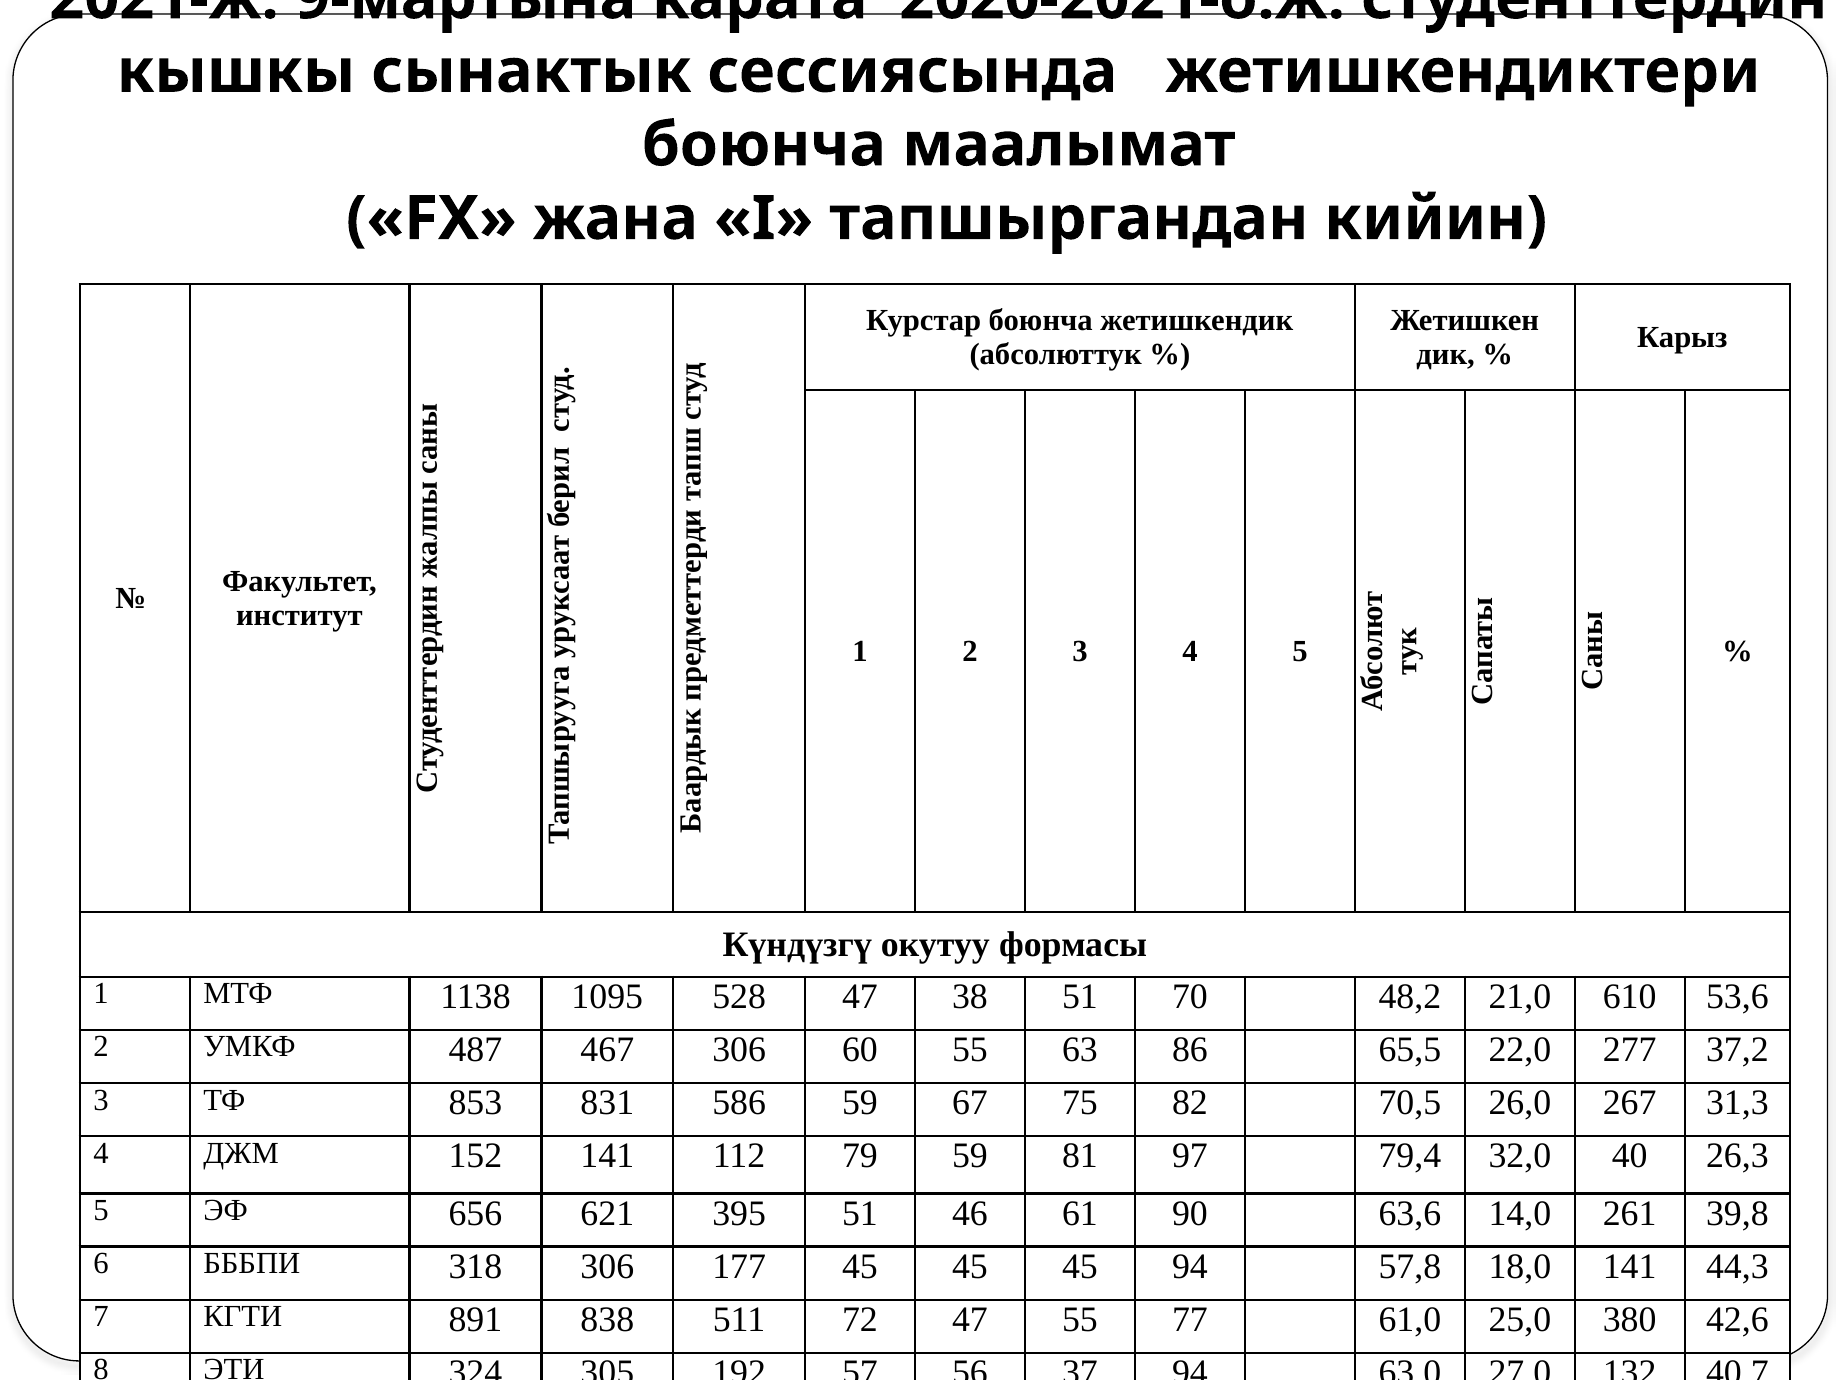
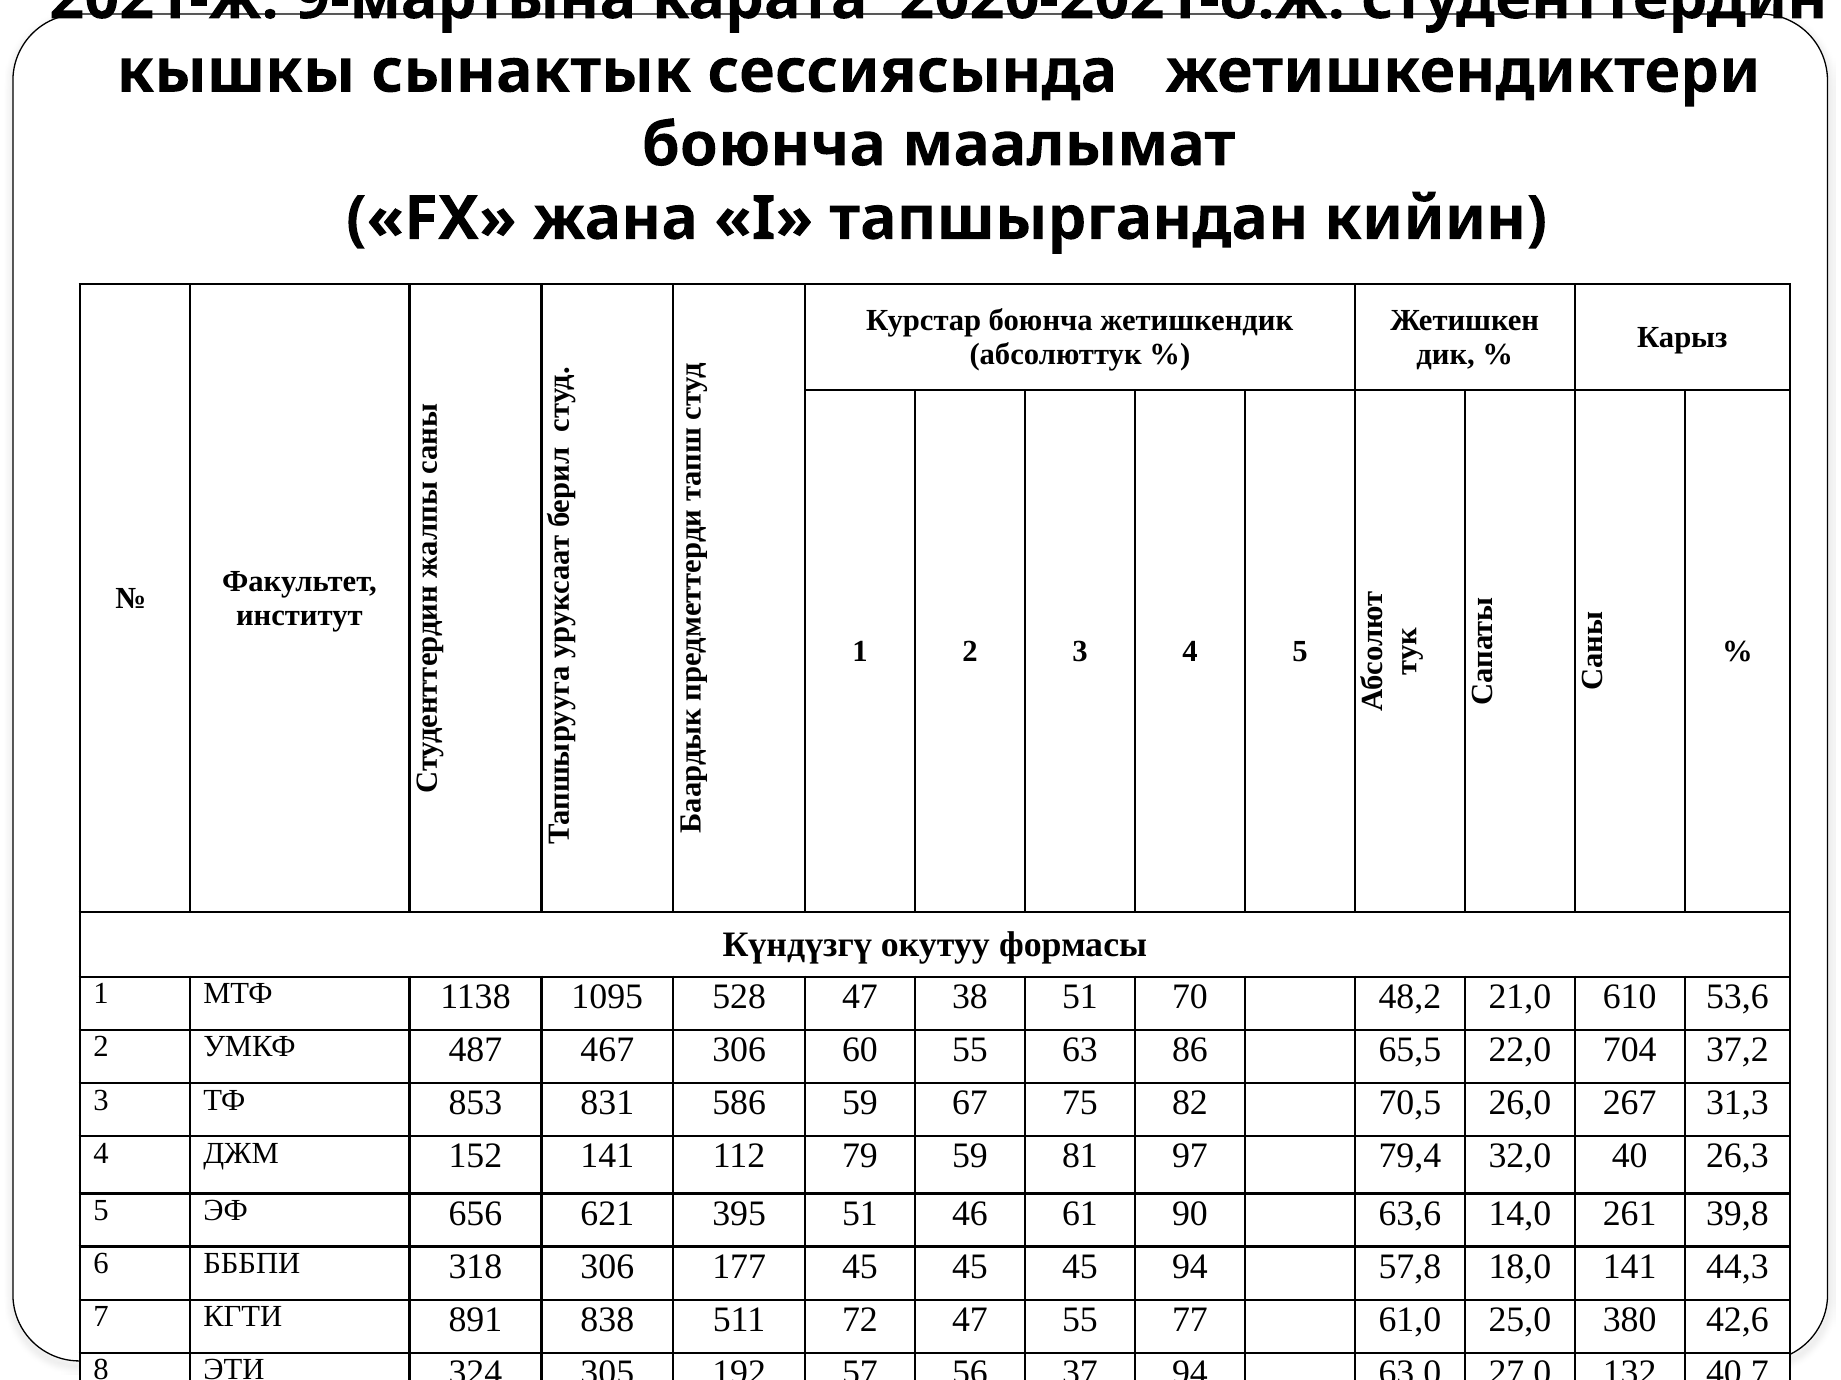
277: 277 -> 704
